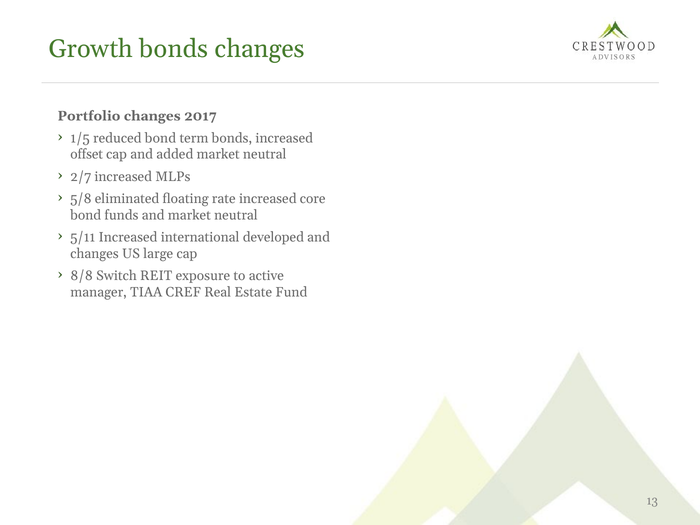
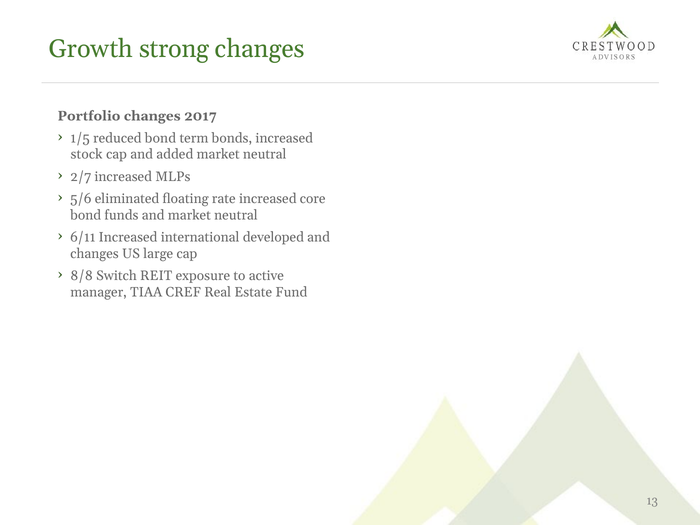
Growth bonds: bonds -> strong
offset: offset -> stock
5/8: 5/8 -> 5/6
5/11: 5/11 -> 6/11
